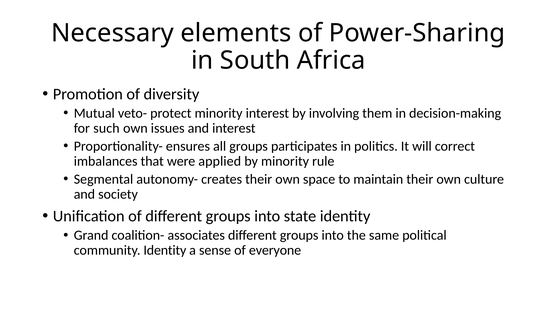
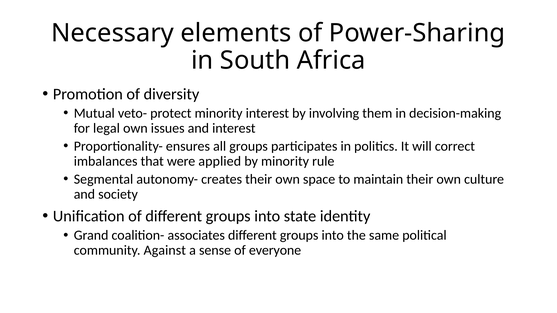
such: such -> legal
community Identity: Identity -> Against
